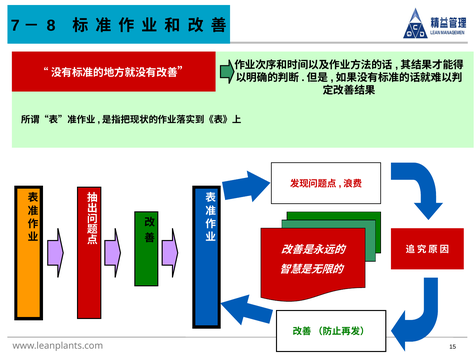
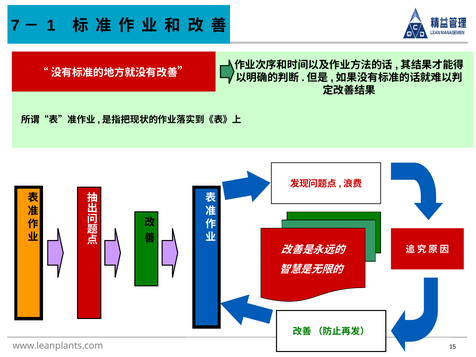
8: 8 -> 1
